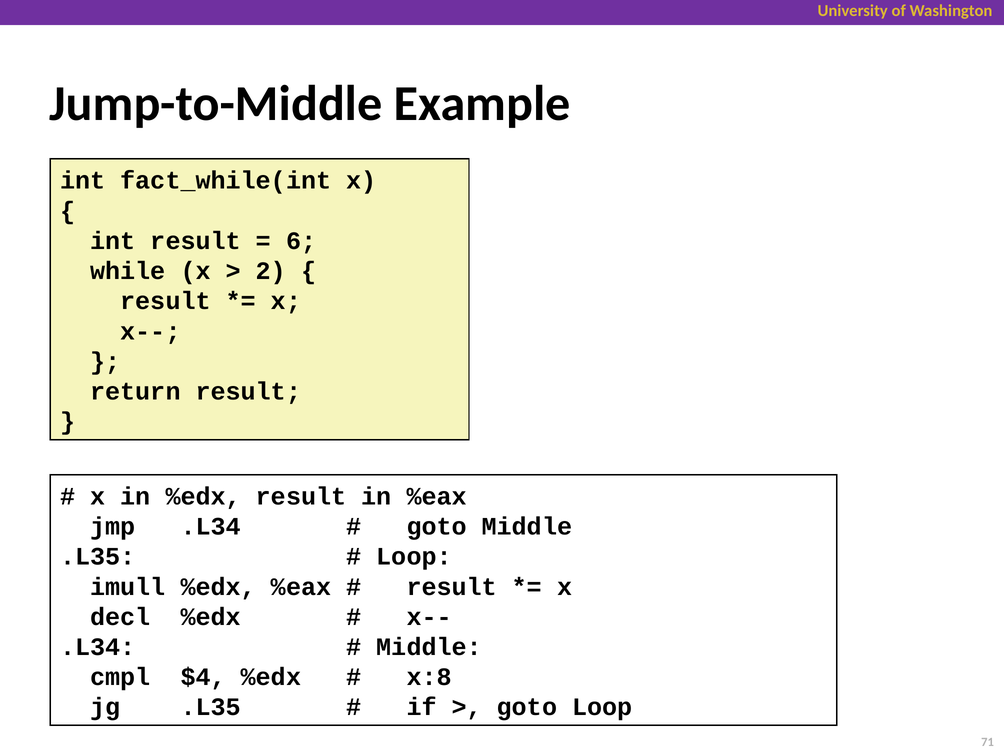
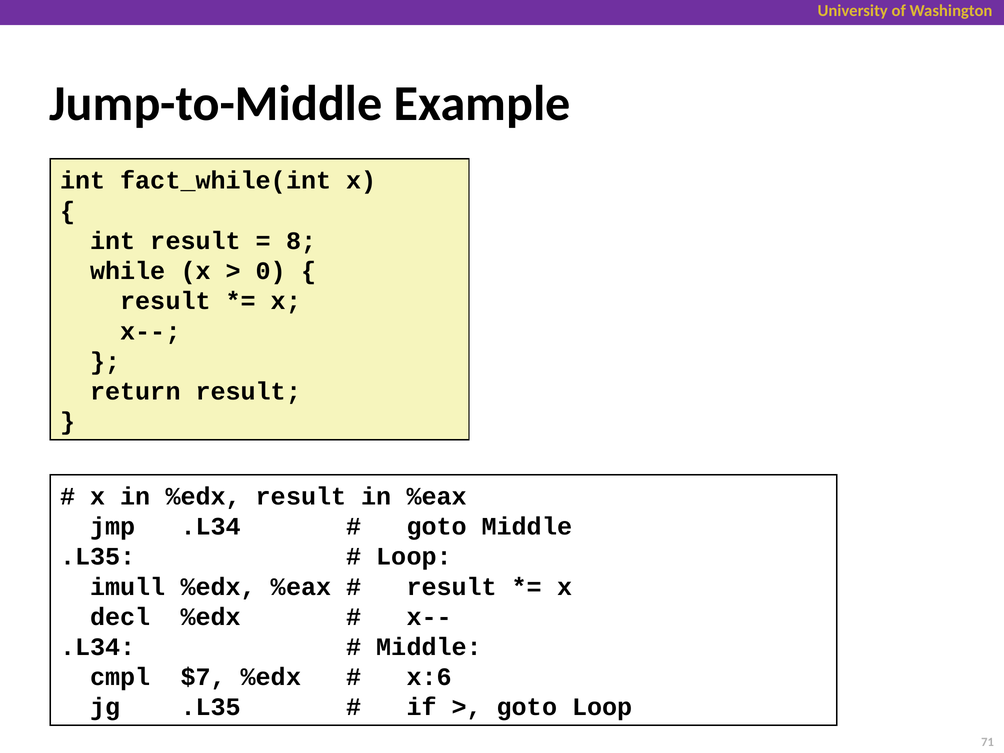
6: 6 -> 8
2: 2 -> 0
$4: $4 -> $7
x:8: x:8 -> x:6
